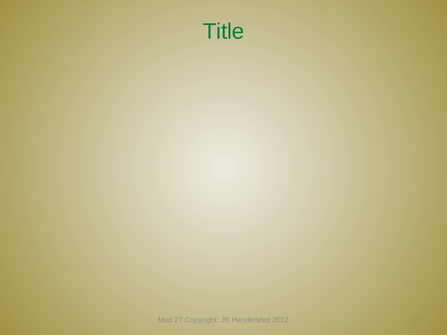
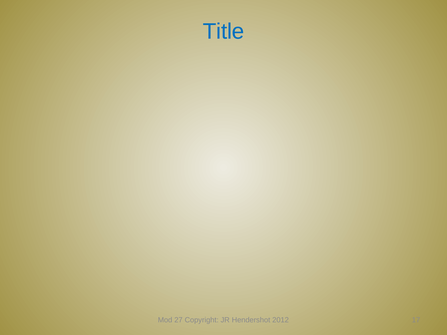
Title colour: green -> blue
